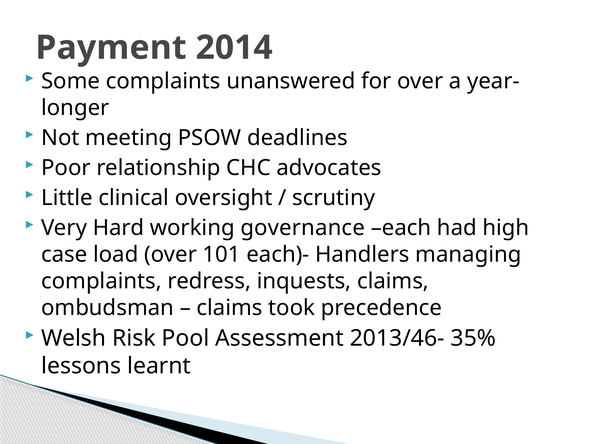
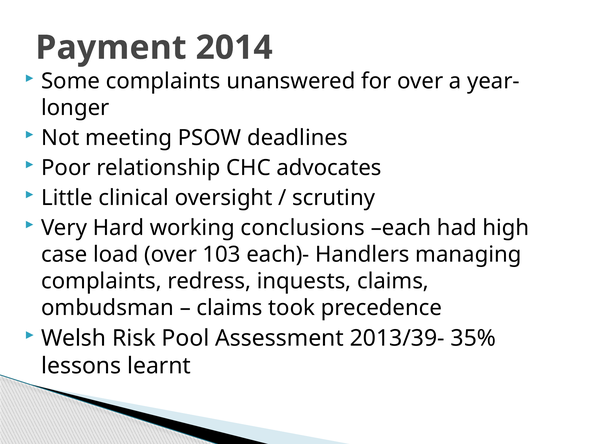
governance: governance -> conclusions
101: 101 -> 103
2013/46-: 2013/46- -> 2013/39-
